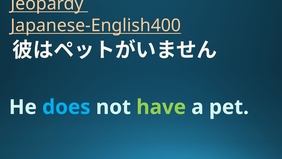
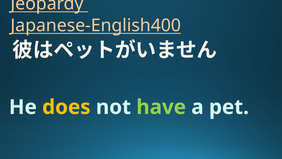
does colour: light blue -> yellow
